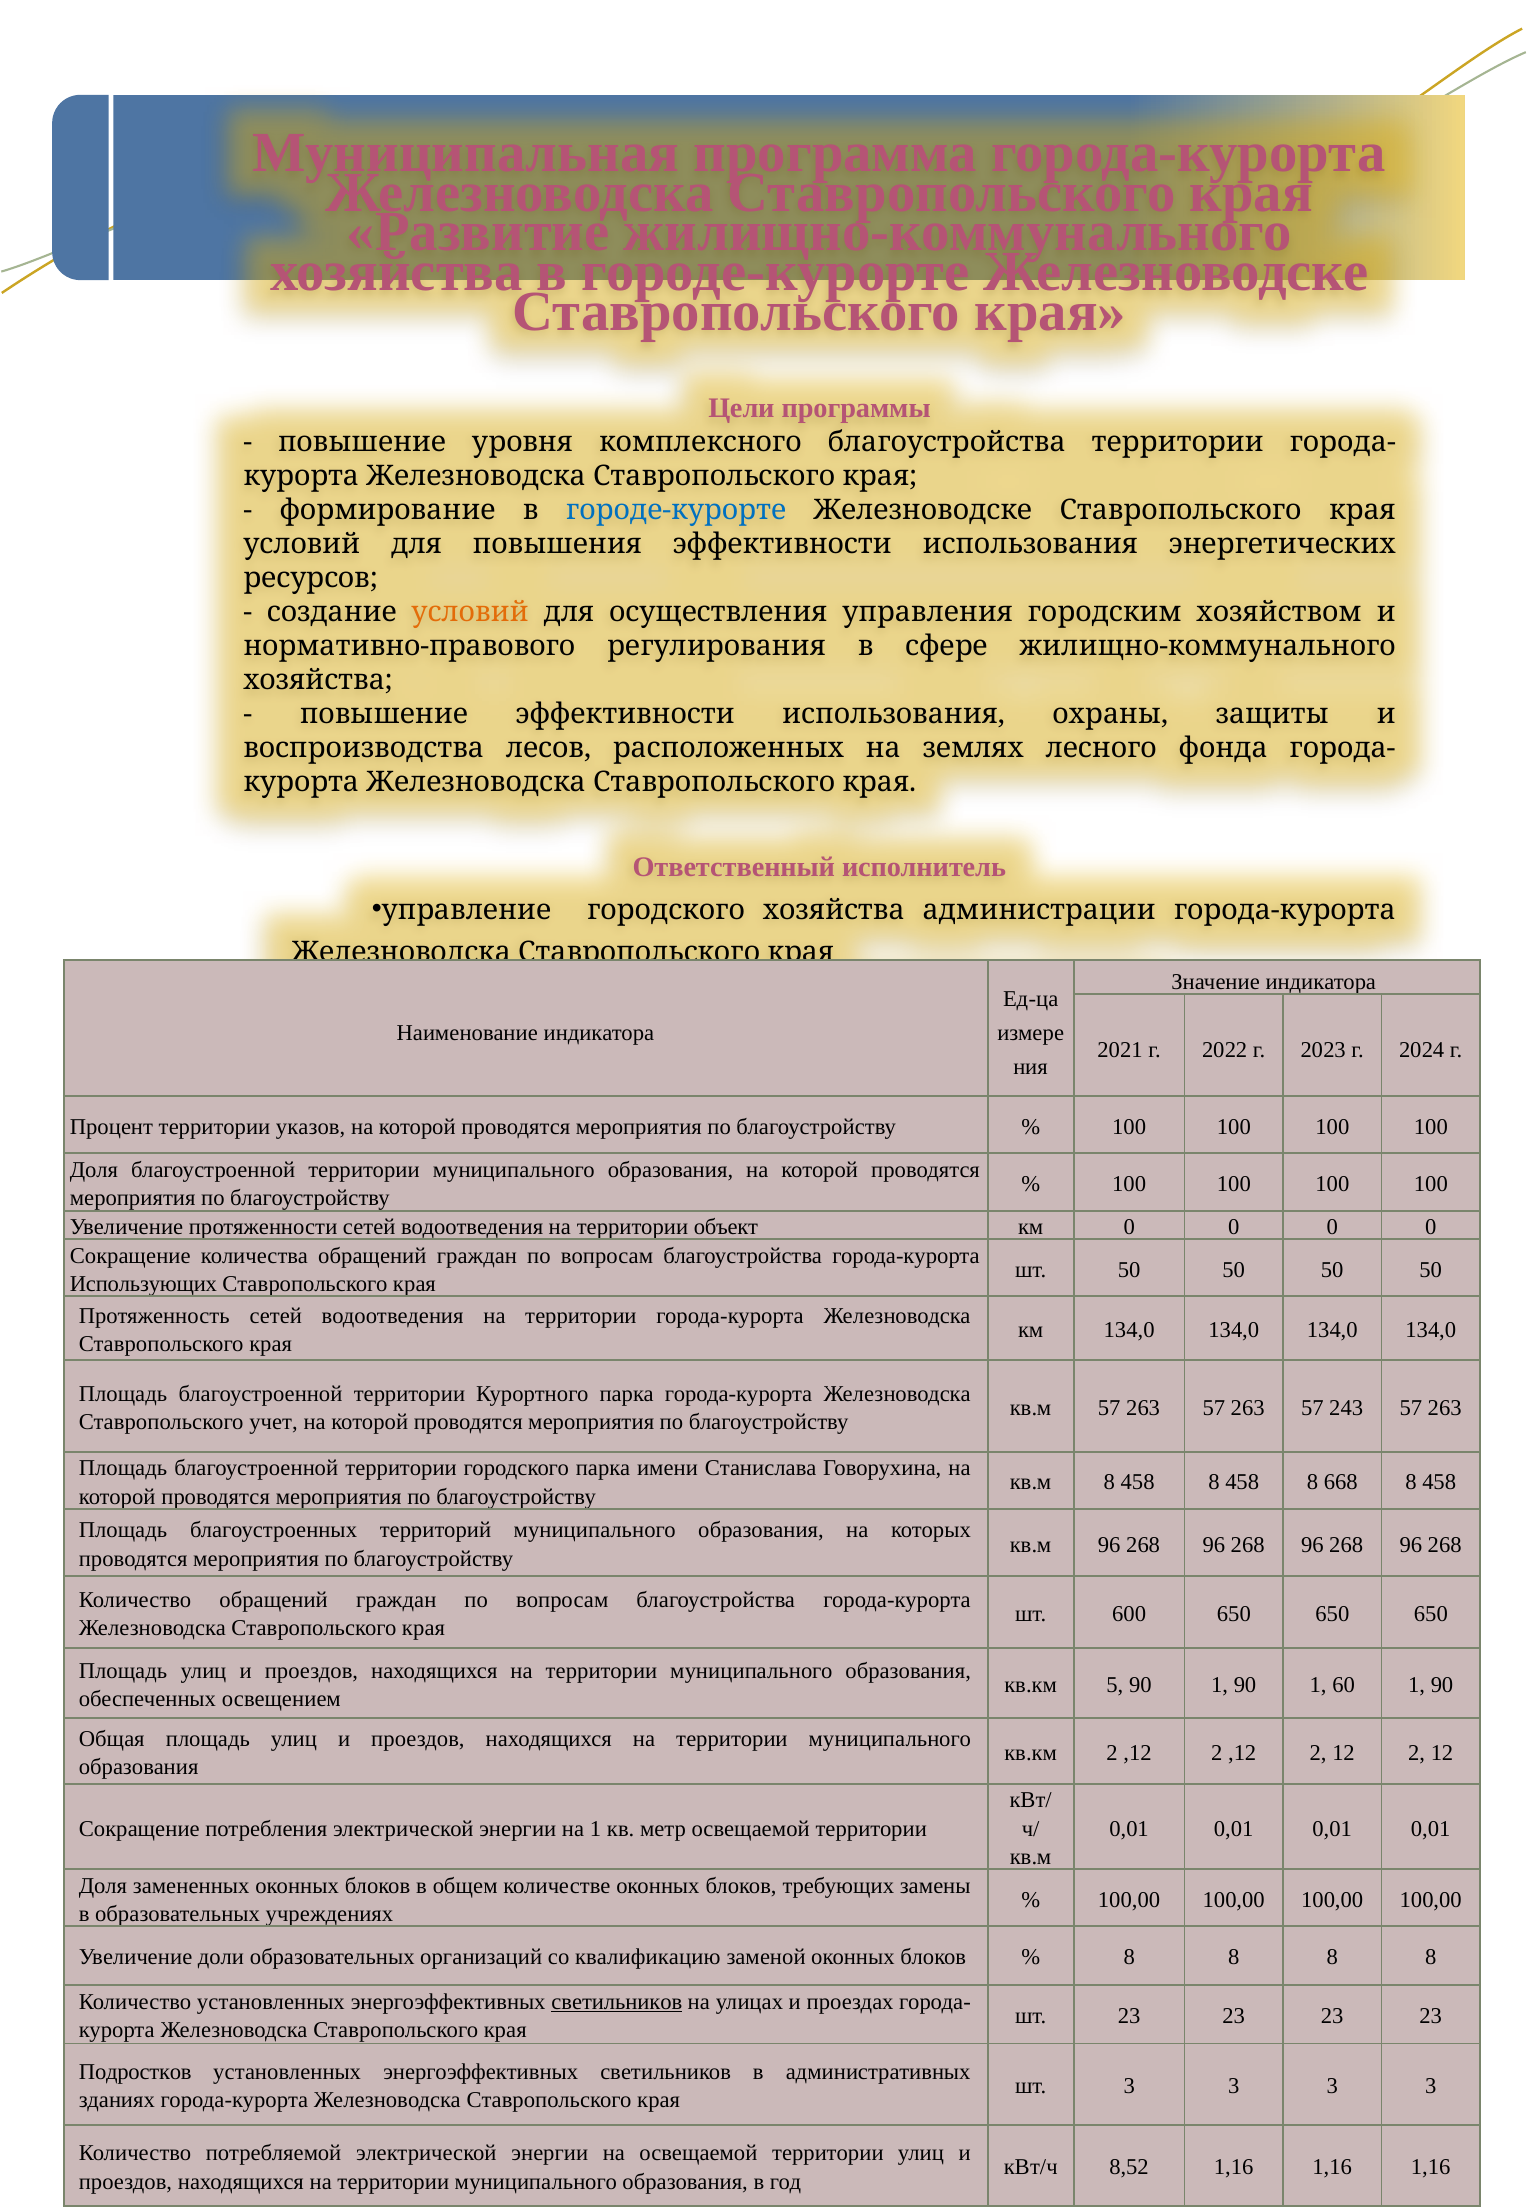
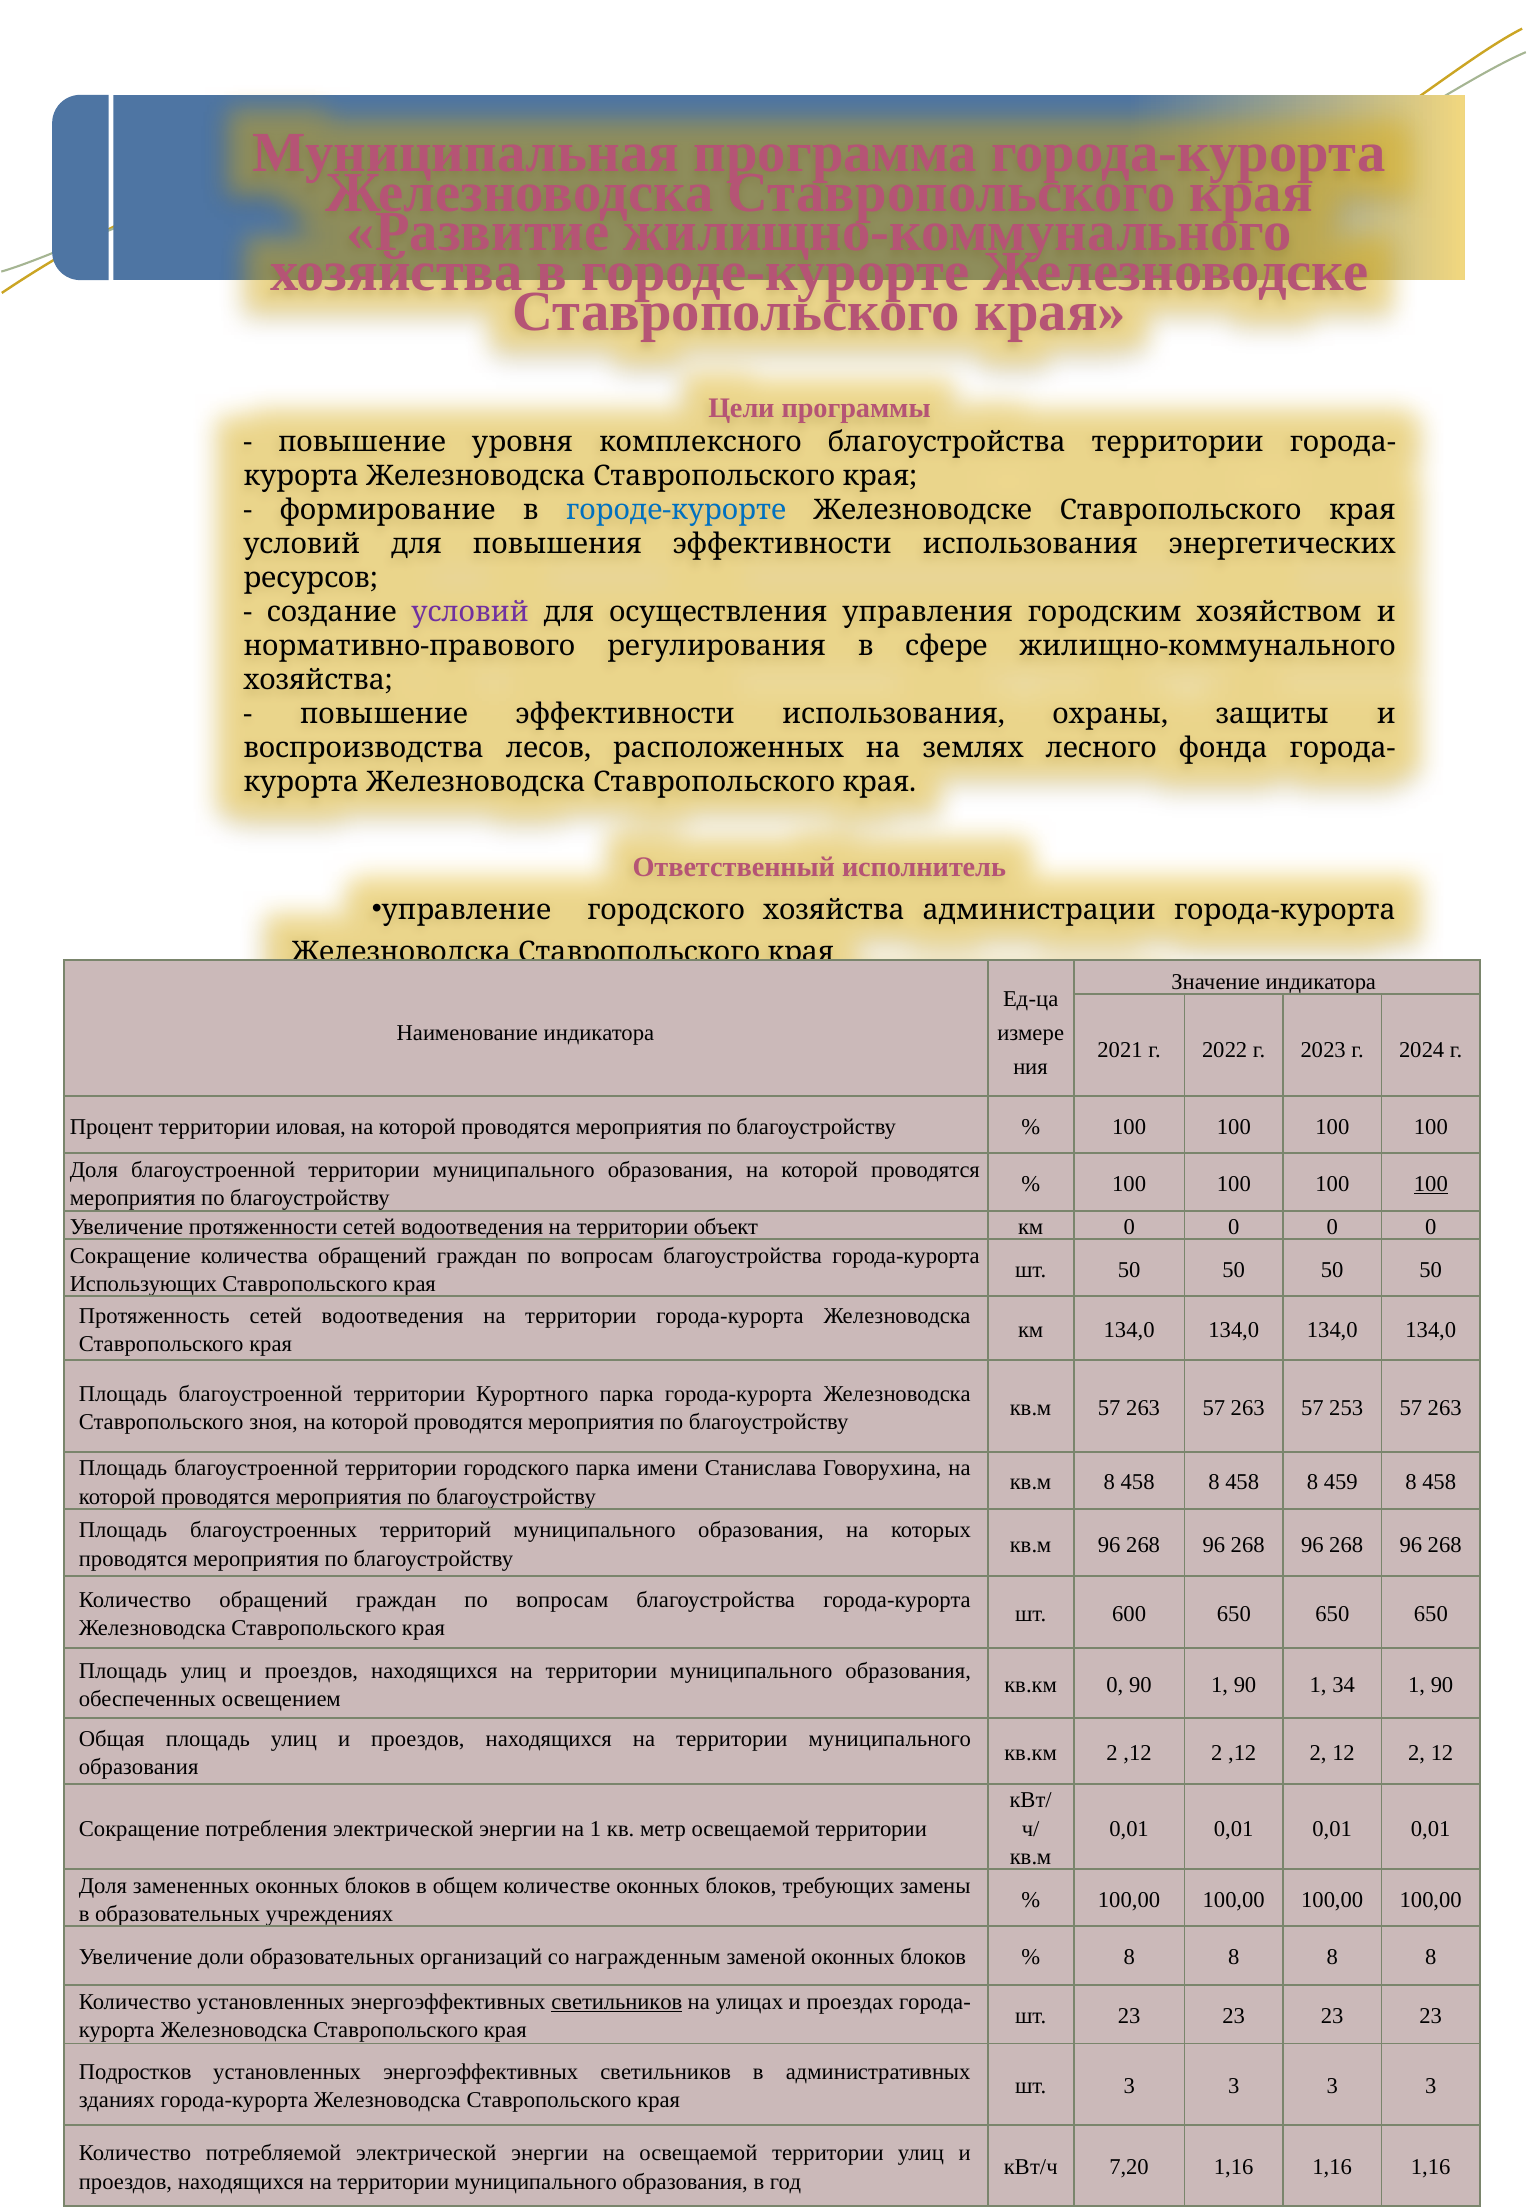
условий at (470, 613) colour: orange -> purple
указов: указов -> иловая
100 at (1431, 1184) underline: none -> present
243: 243 -> 253
учет: учет -> зноя
668: 668 -> 459
кв.км 5: 5 -> 0
60: 60 -> 34
квалификацию: квалификацию -> награжденным
8,52: 8,52 -> 7,20
